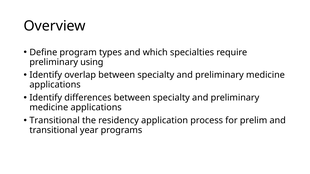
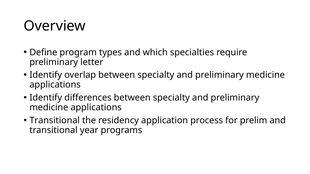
using: using -> letter
